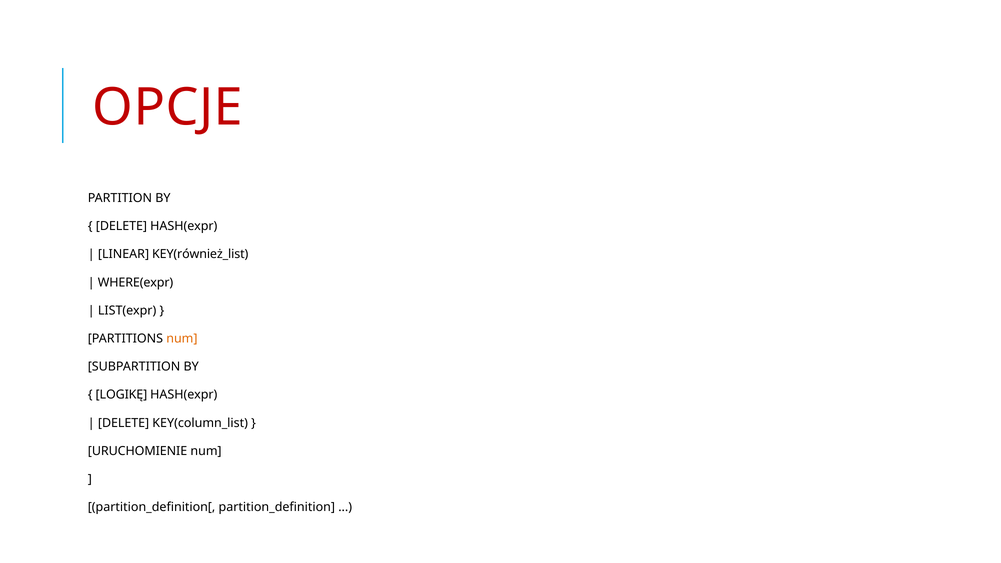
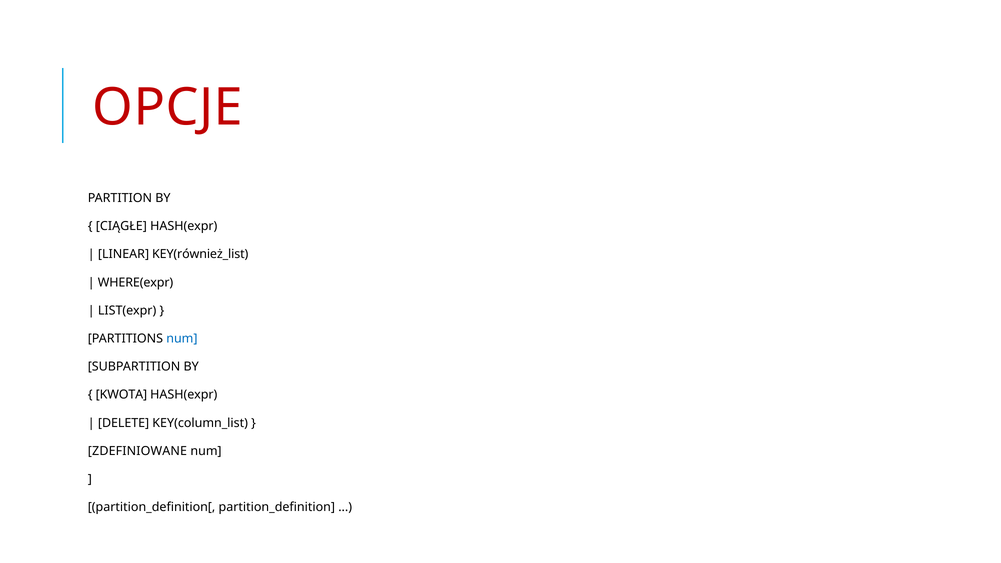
DELETE at (121, 226): DELETE -> CIĄGŁE
num at (182, 339) colour: orange -> blue
LOGIKĘ: LOGIKĘ -> KWOTA
URUCHOMIENIE: URUCHOMIENIE -> ZDEFINIOWANE
